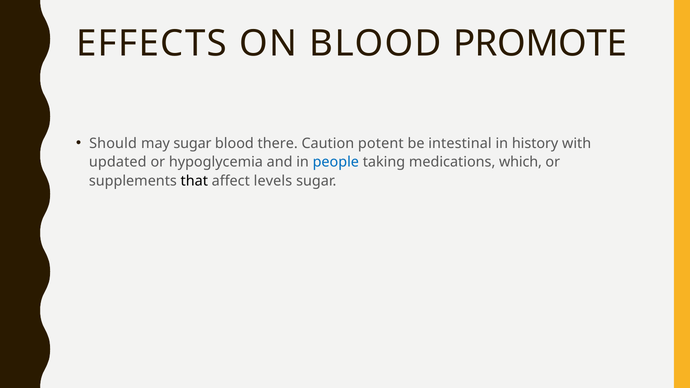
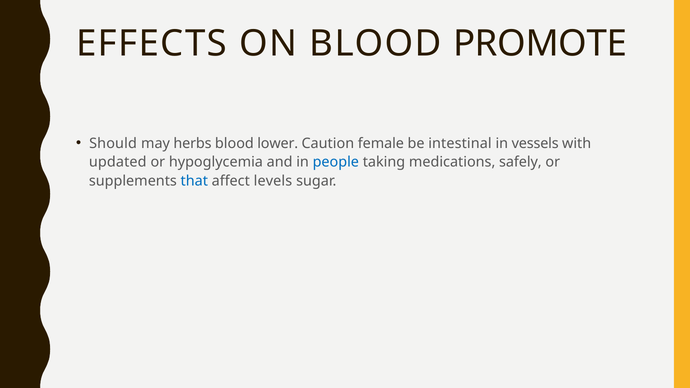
may sugar: sugar -> herbs
there: there -> lower
potent: potent -> female
history: history -> vessels
which: which -> safely
that colour: black -> blue
